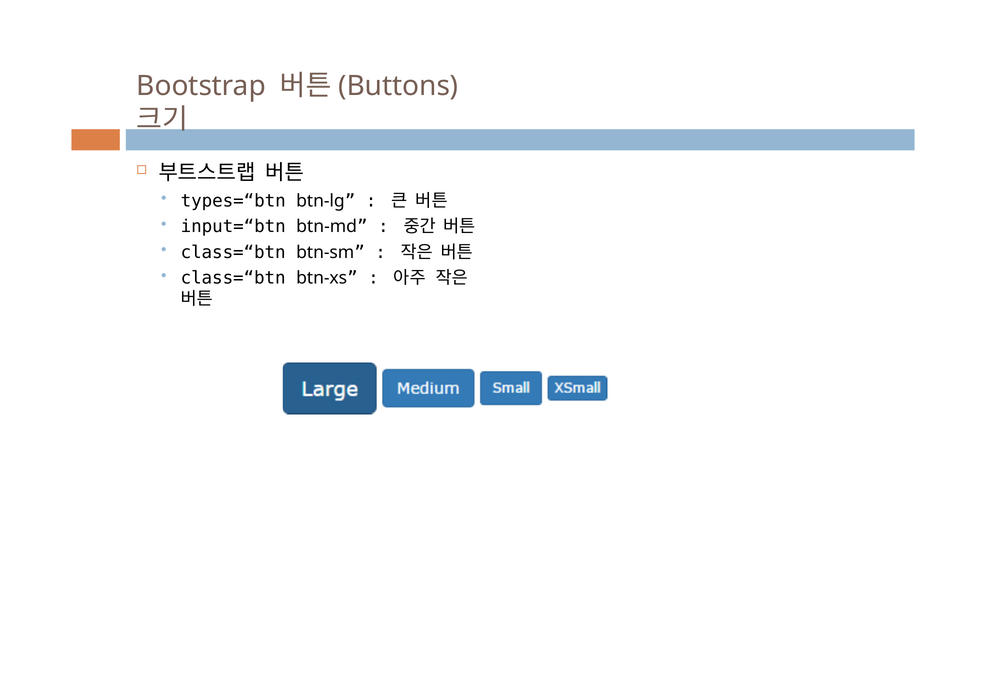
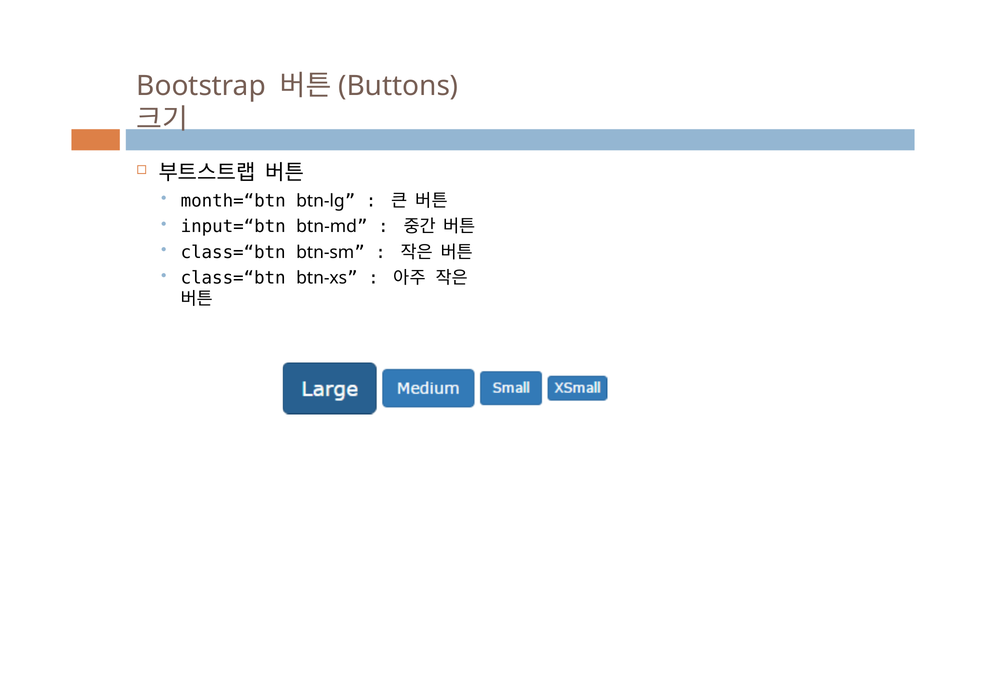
types=“btn: types=“btn -> month=“btn
